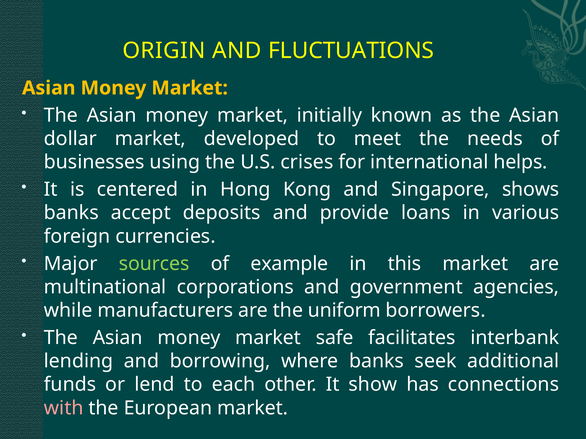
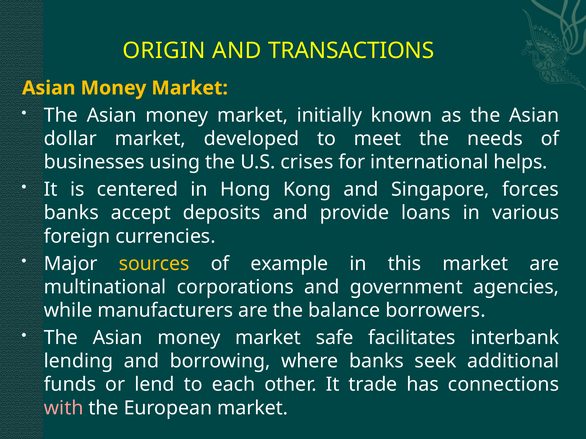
FLUCTUATIONS: FLUCTUATIONS -> TRANSACTIONS
shows: shows -> forces
sources colour: light green -> yellow
uniform: uniform -> balance
show: show -> trade
